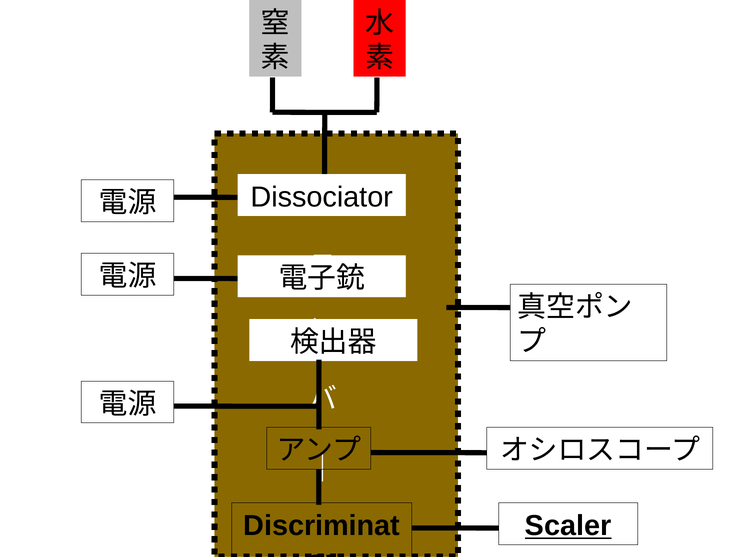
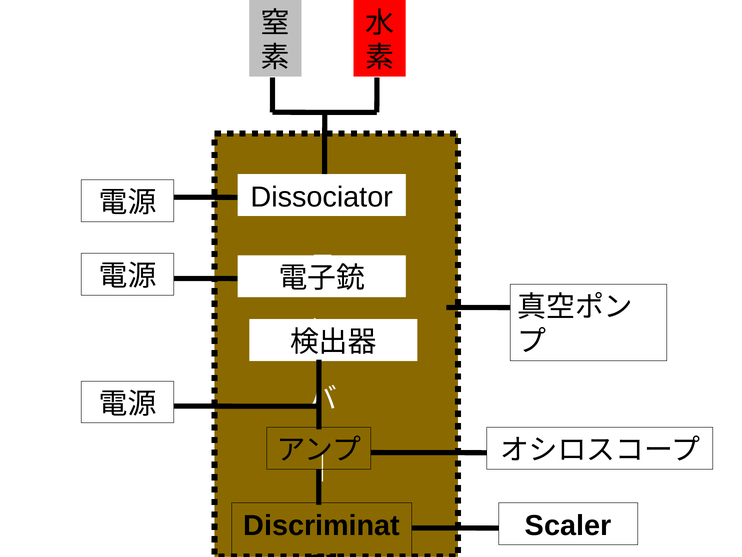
Scaler underline: present -> none
